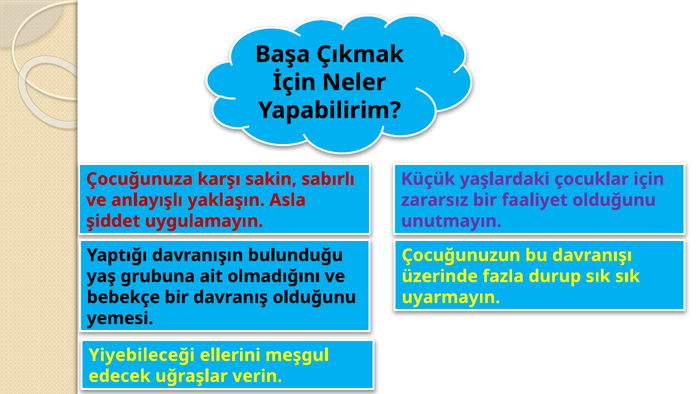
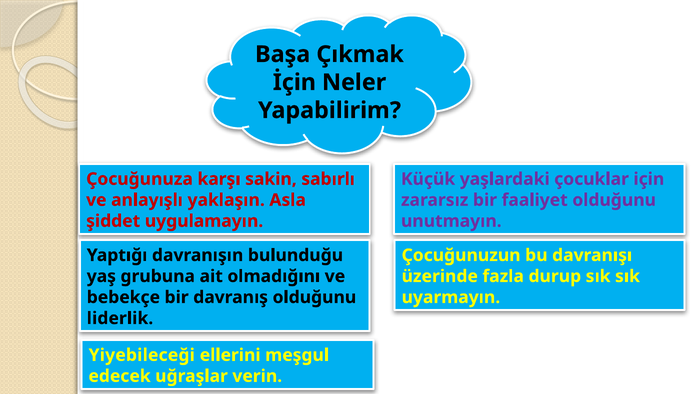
yemesi: yemesi -> liderlik
